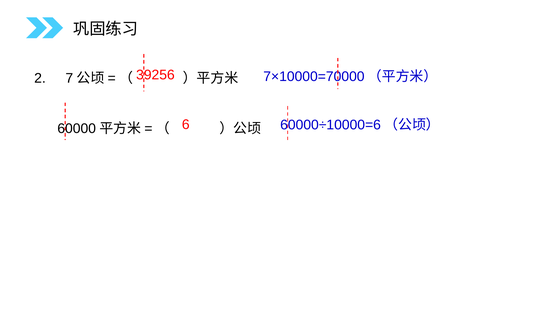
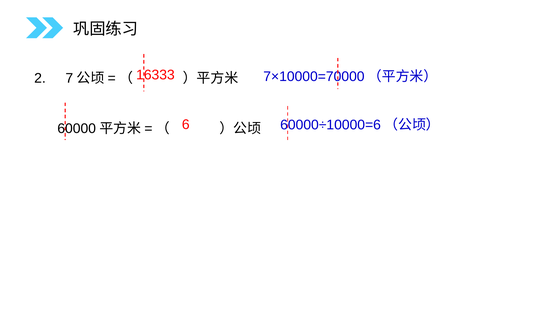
39256: 39256 -> 16333
